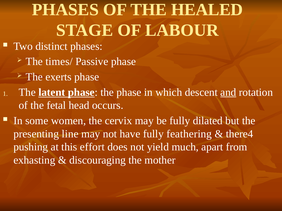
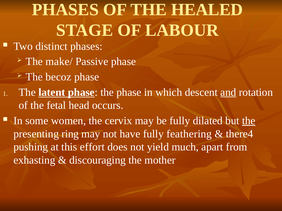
times/: times/ -> make/
exerts: exerts -> becoz
the at (249, 121) underline: none -> present
line: line -> ring
